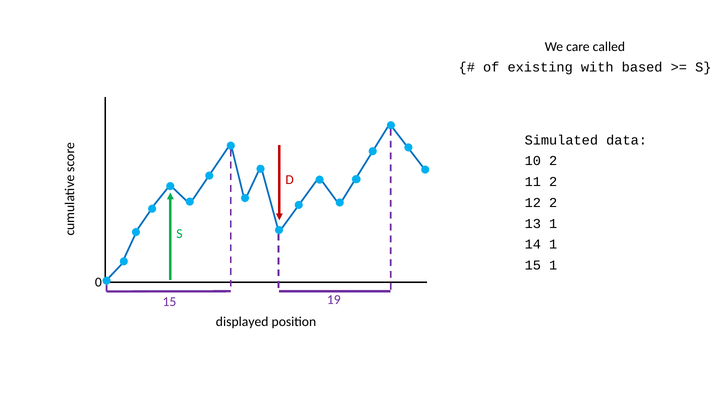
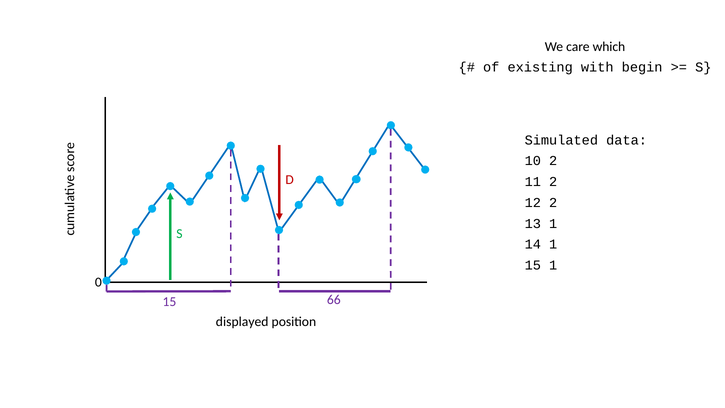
called: called -> which
based: based -> begin
19: 19 -> 66
